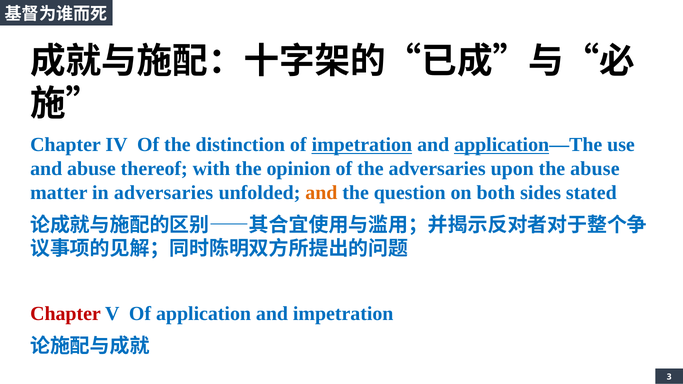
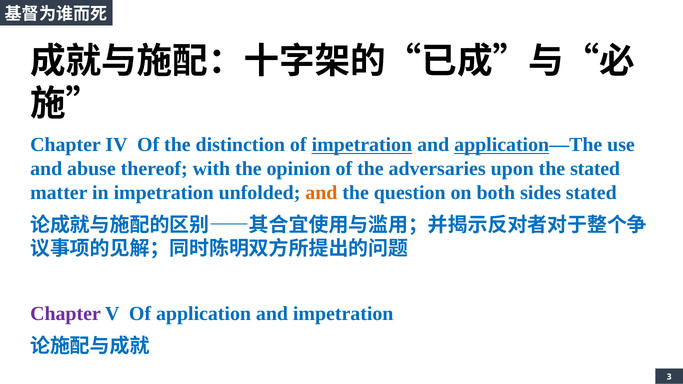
the abuse: abuse -> stated
in adversaries: adversaries -> impetration
Chapter at (65, 314) colour: red -> purple
